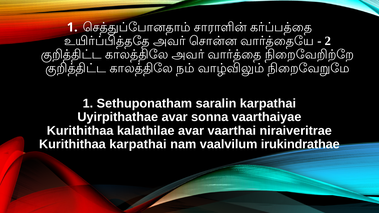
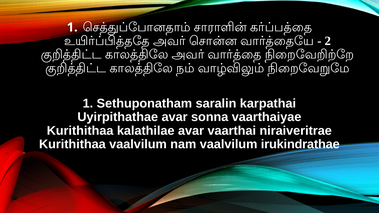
Kurithithaa karpathai: karpathai -> vaalvilum
